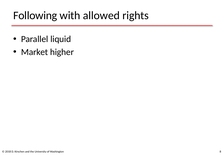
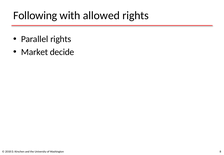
Parallel liquid: liquid -> rights
higher: higher -> decide
